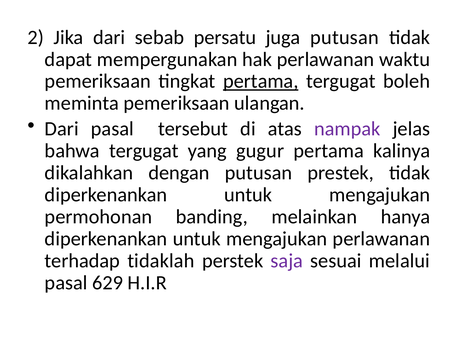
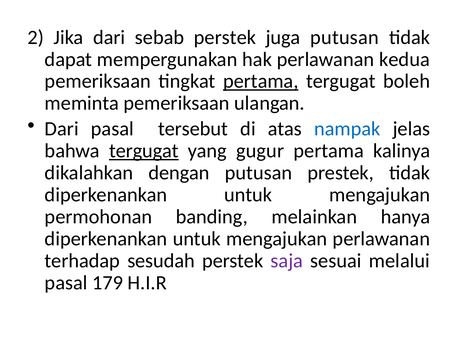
sebab persatu: persatu -> perstek
waktu: waktu -> kedua
nampak colour: purple -> blue
tergugat at (144, 151) underline: none -> present
tidaklah: tidaklah -> sesudah
629: 629 -> 179
